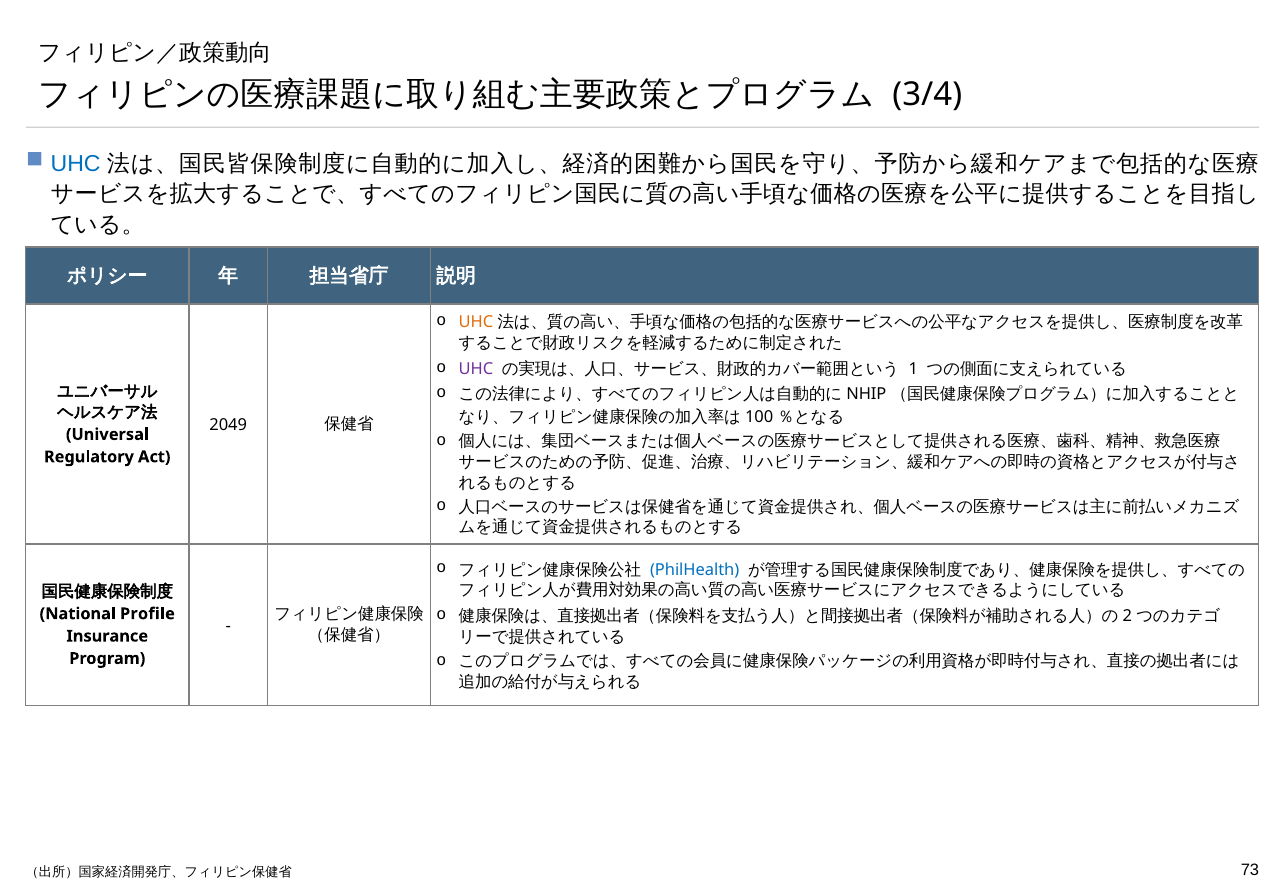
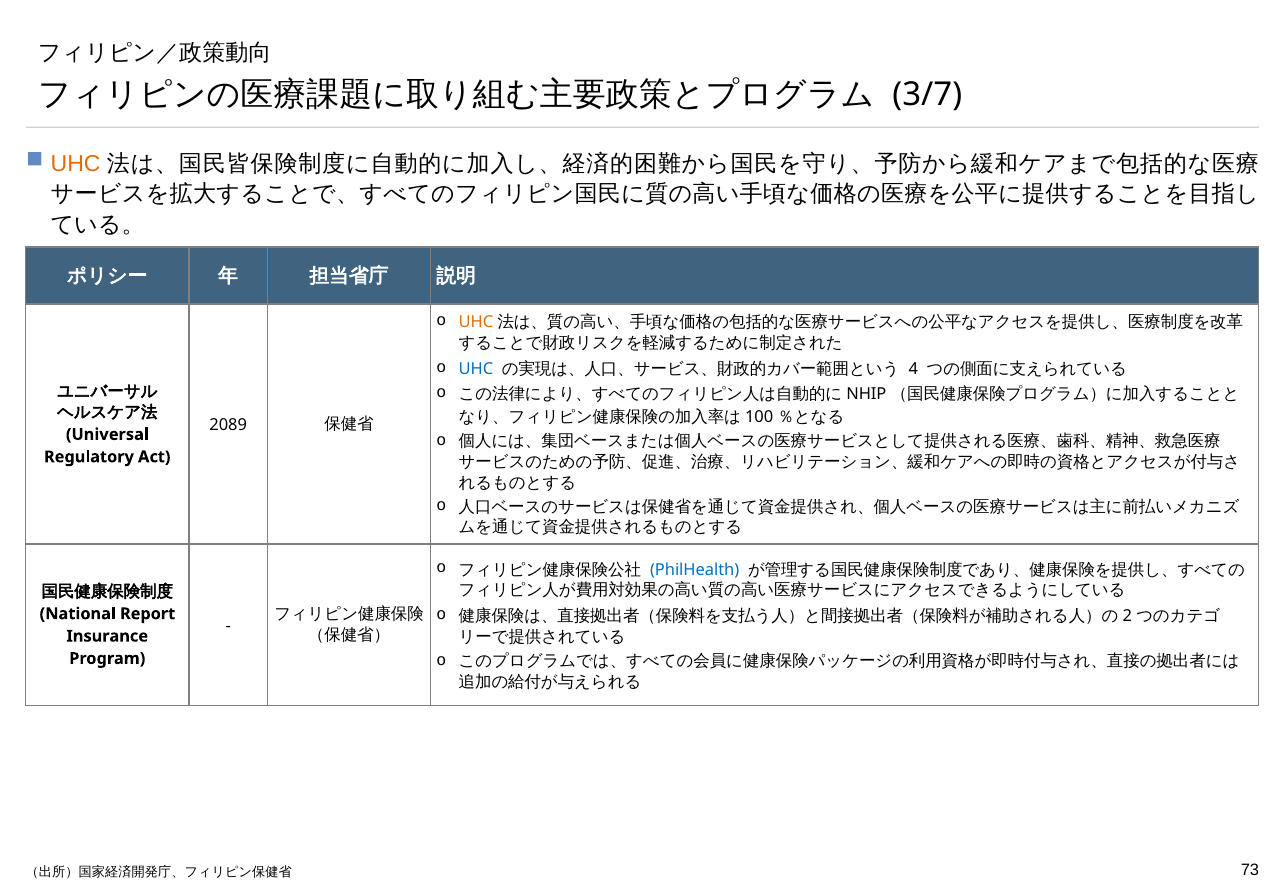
3/4: 3/4 -> 3/7
UHC at (76, 164) colour: blue -> orange
UHC at (476, 369) colour: purple -> blue
1: 1 -> 4
2049: 2049 -> 2089
Profile: Profile -> Report
